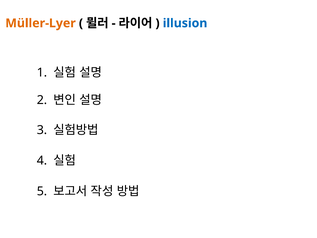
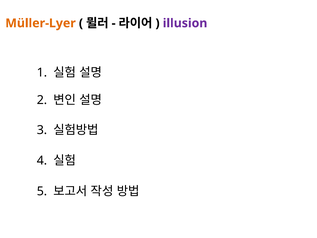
illusion colour: blue -> purple
